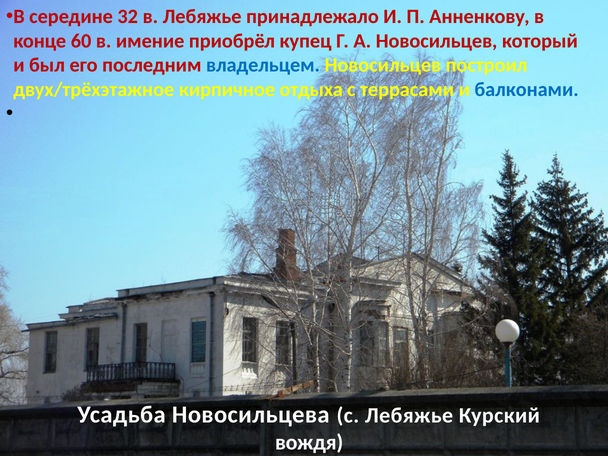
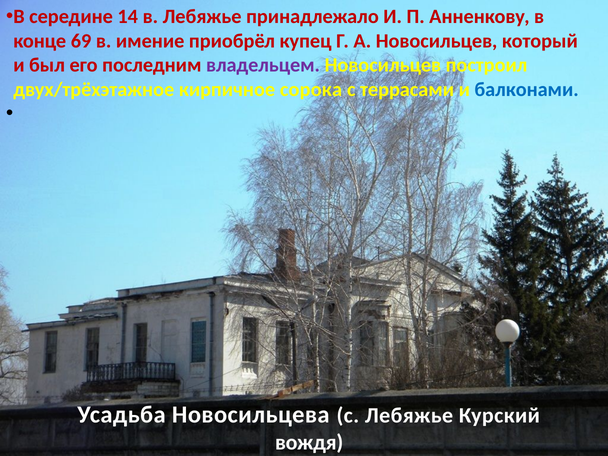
32: 32 -> 14
60: 60 -> 69
владельцем colour: blue -> purple
отдыха: отдыха -> сорока
